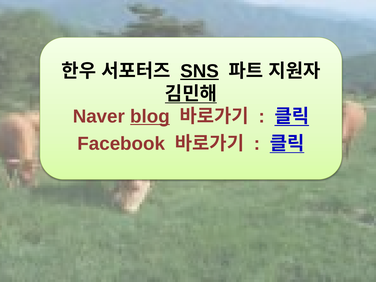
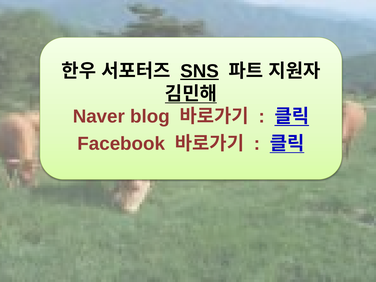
blog underline: present -> none
